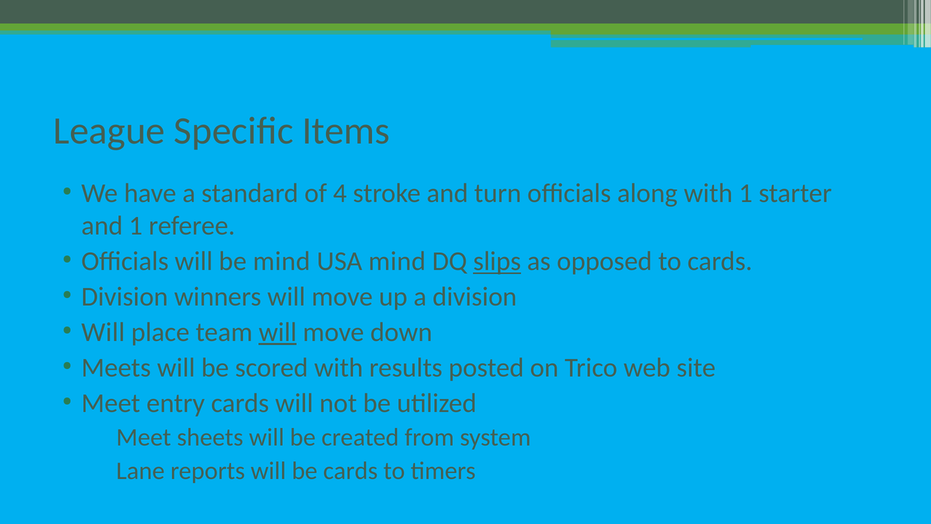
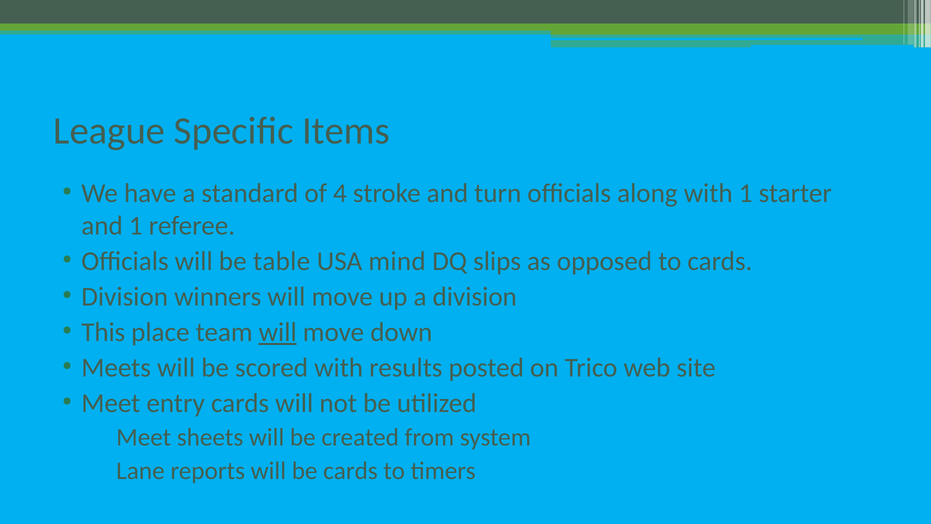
be mind: mind -> table
slips underline: present -> none
Will at (103, 332): Will -> This
